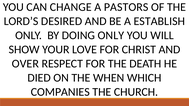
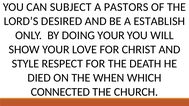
CHANGE: CHANGE -> SUBJECT
DOING ONLY: ONLY -> YOUR
OVER: OVER -> STYLE
COMPANIES: COMPANIES -> CONNECTED
